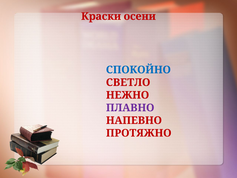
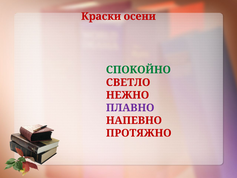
СПОКОЙНО colour: blue -> green
